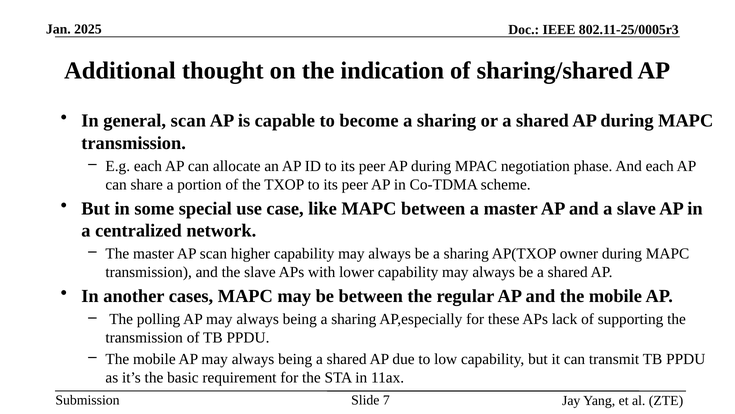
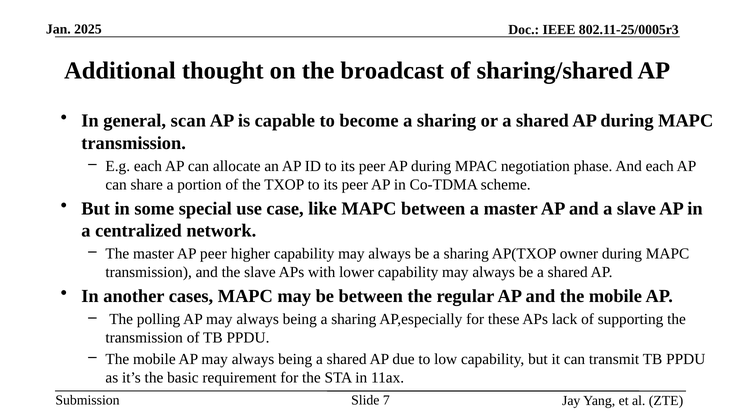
indication: indication -> broadcast
AP scan: scan -> peer
